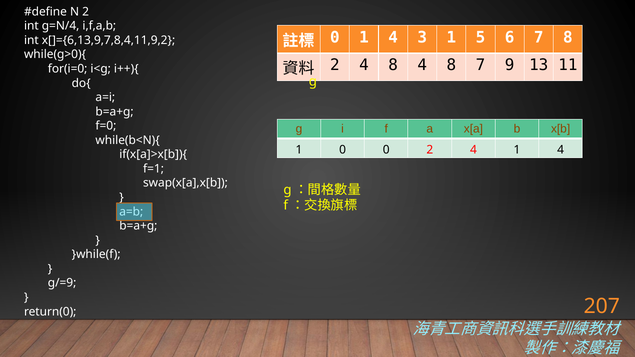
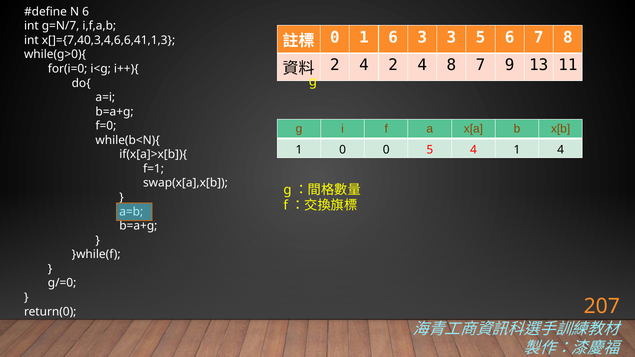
N 2: 2 -> 6
g=N/4: g=N/4 -> g=N/7
0 1 4: 4 -> 6
3 1: 1 -> 3
x[]={6,13,9,7,8,4,11,9,2: x[]={6,13,9,7,8,4,11,9,2 -> x[]={7,40,3,4,6,6,41,1,3
2 4 8: 8 -> 2
0 2: 2 -> 5
g/=9: g/=9 -> g/=0
